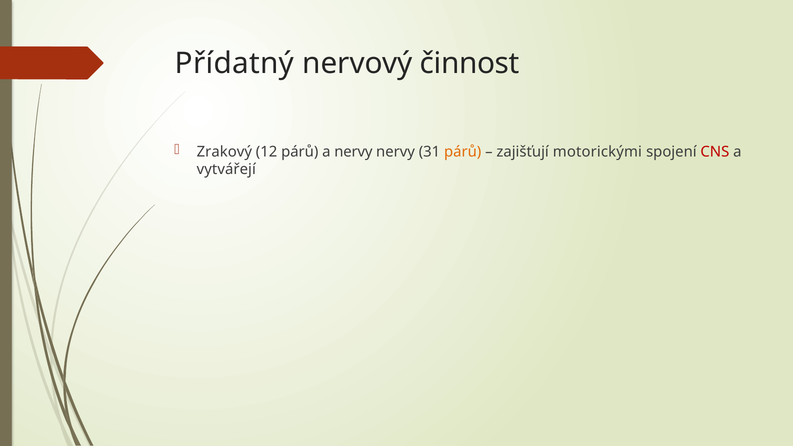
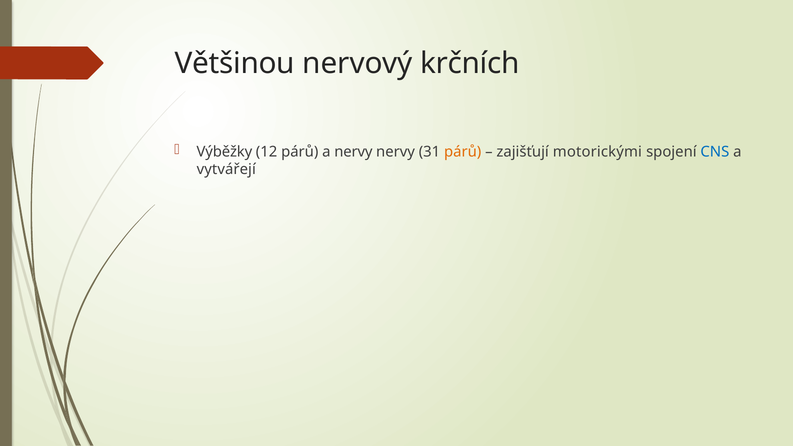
Přídatný: Přídatný -> Většinou
činnost: činnost -> krčních
Zrakový: Zrakový -> Výběžky
CNS colour: red -> blue
